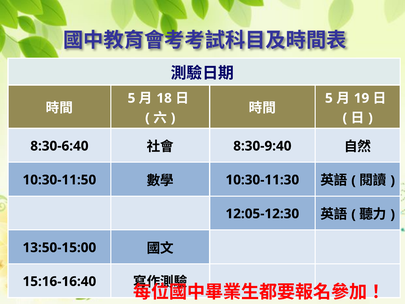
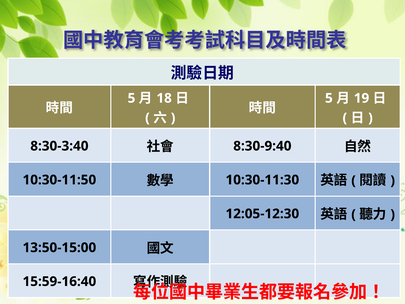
8:30-6:40: 8:30-6:40 -> 8:30-3:40
15:16-16:40: 15:16-16:40 -> 15:59-16:40
